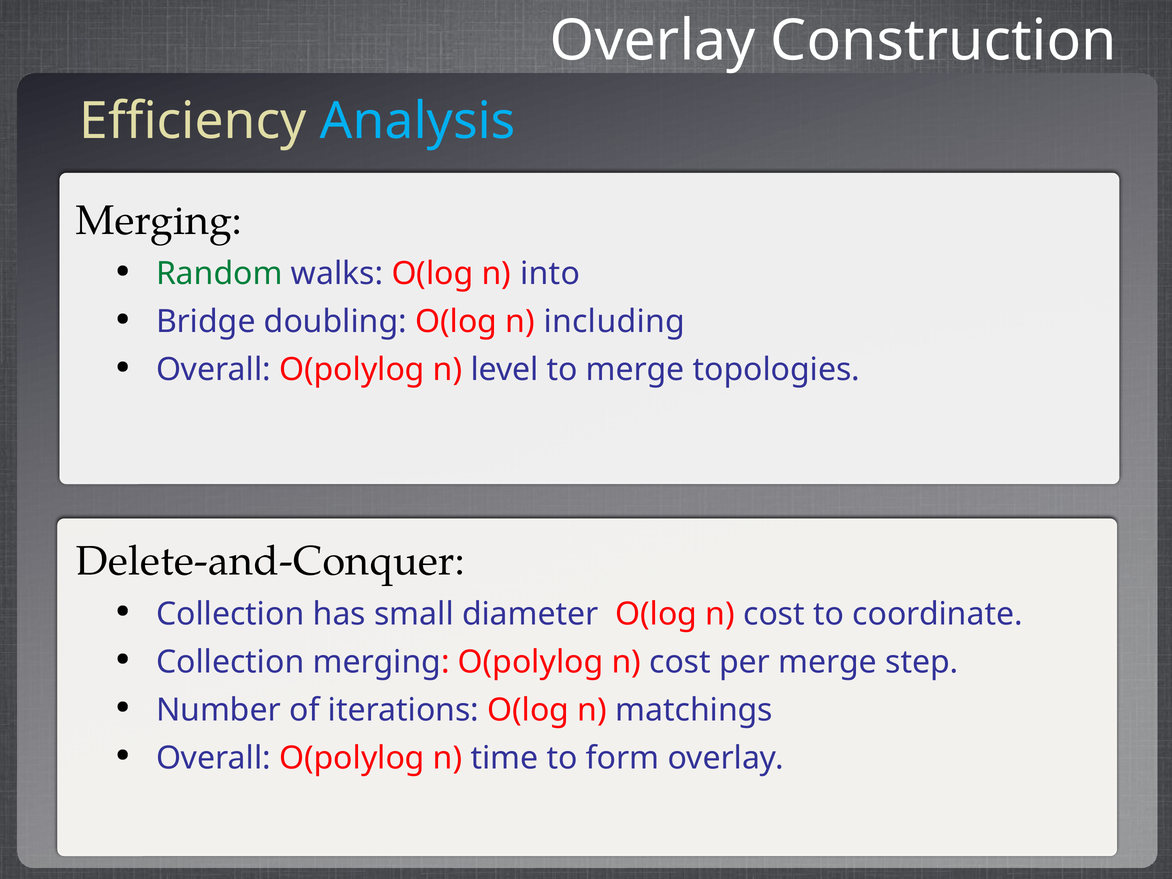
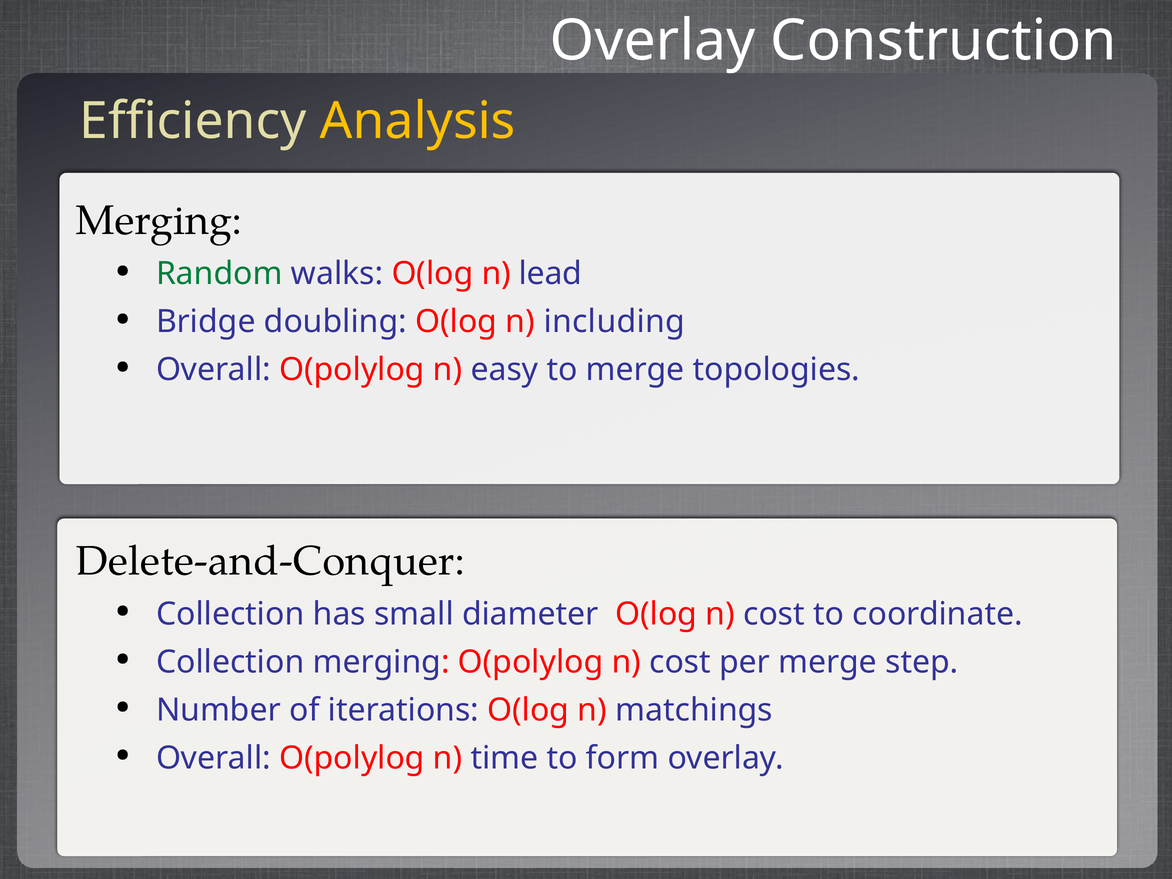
Analysis colour: light blue -> yellow
into: into -> lead
level: level -> easy
